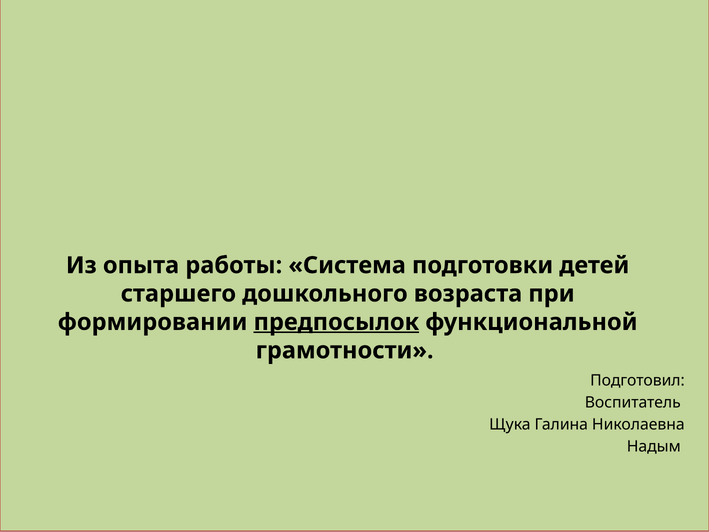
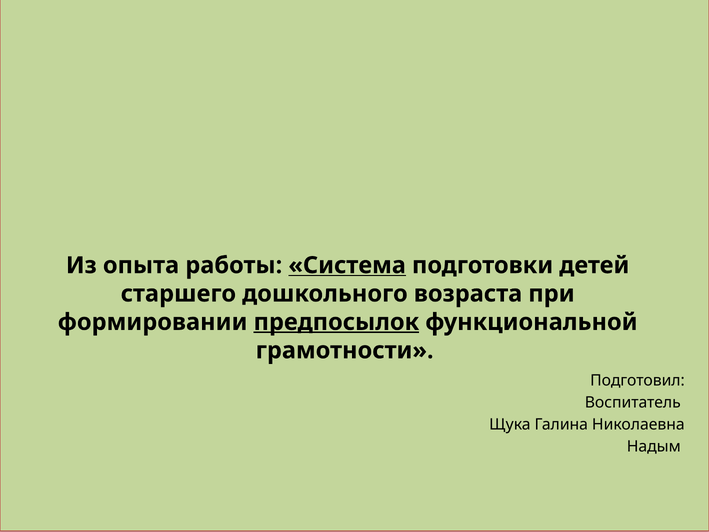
Система underline: none -> present
